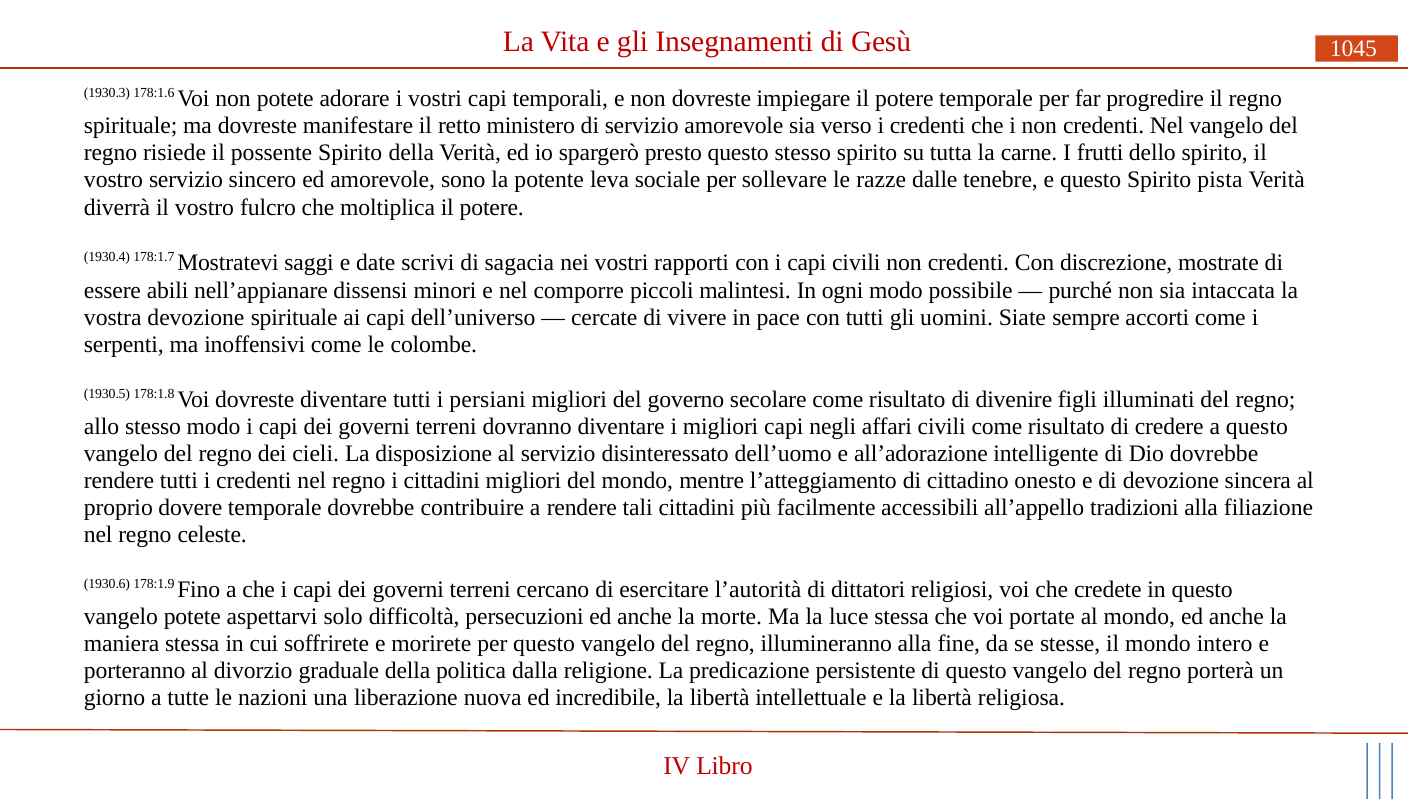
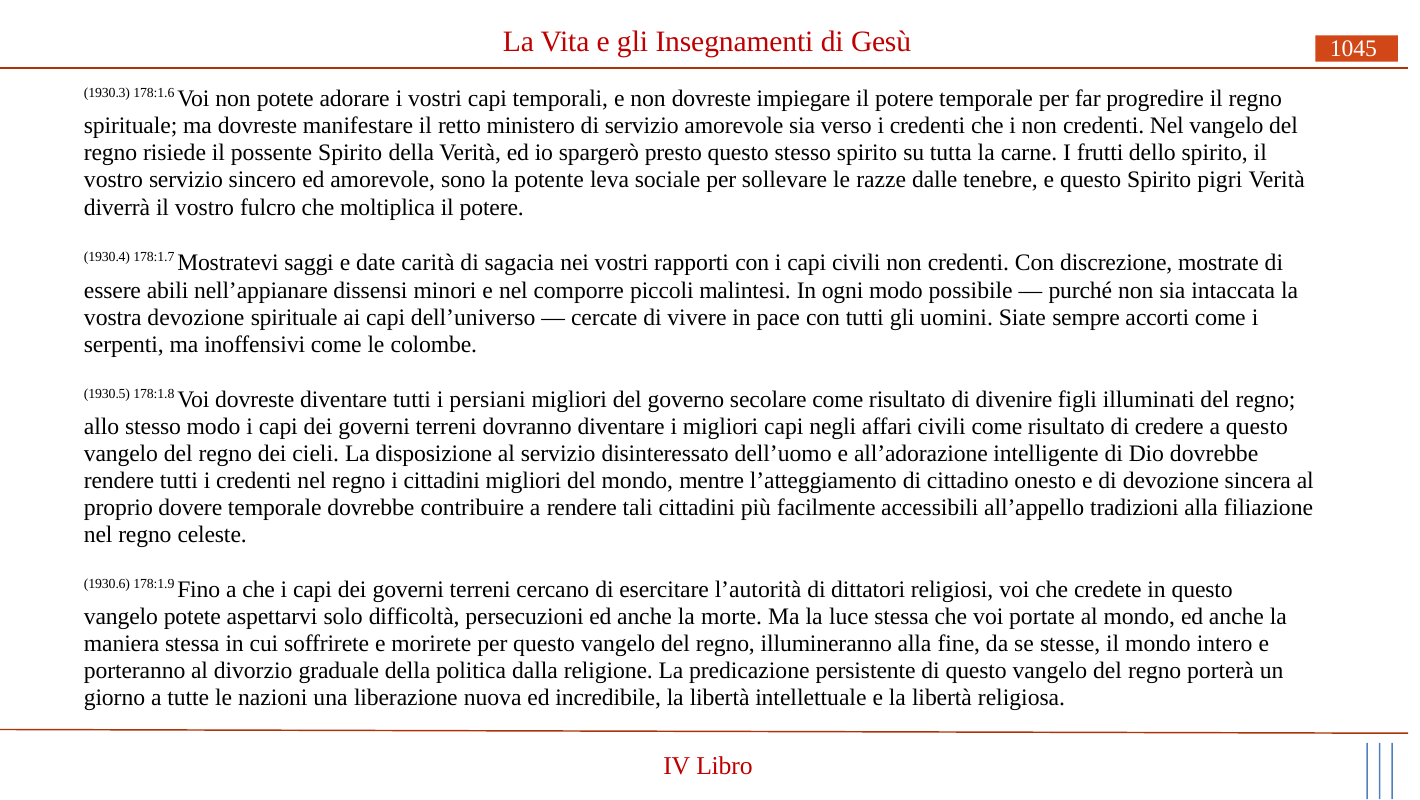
pista: pista -> pigri
scrivi: scrivi -> carità
